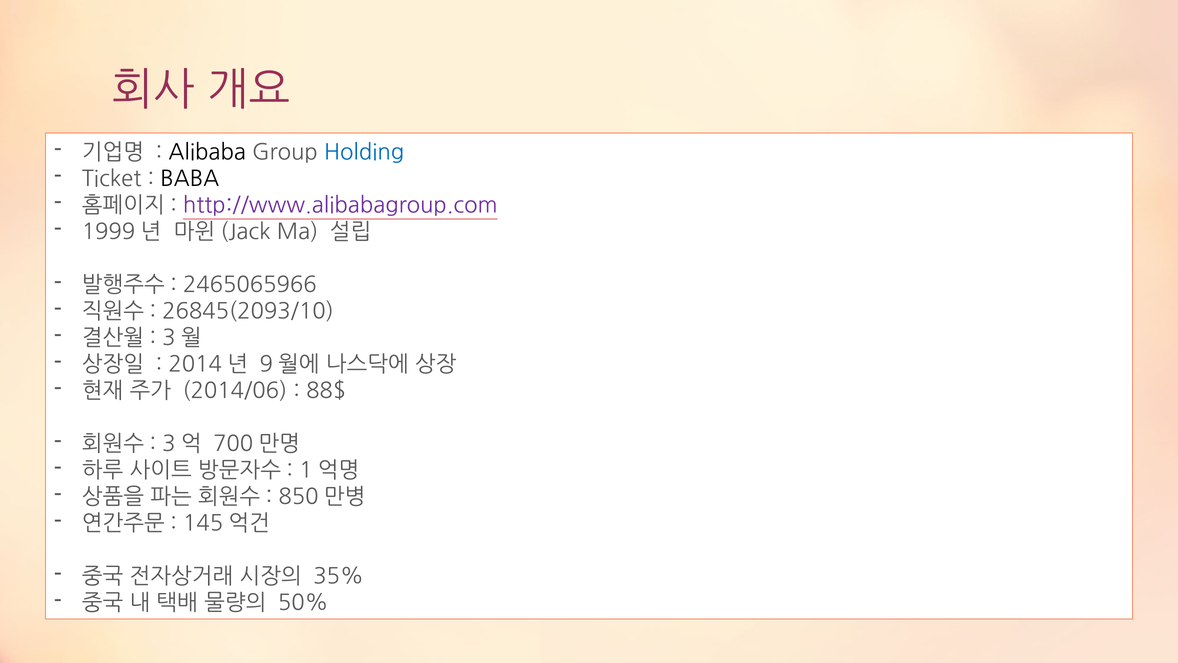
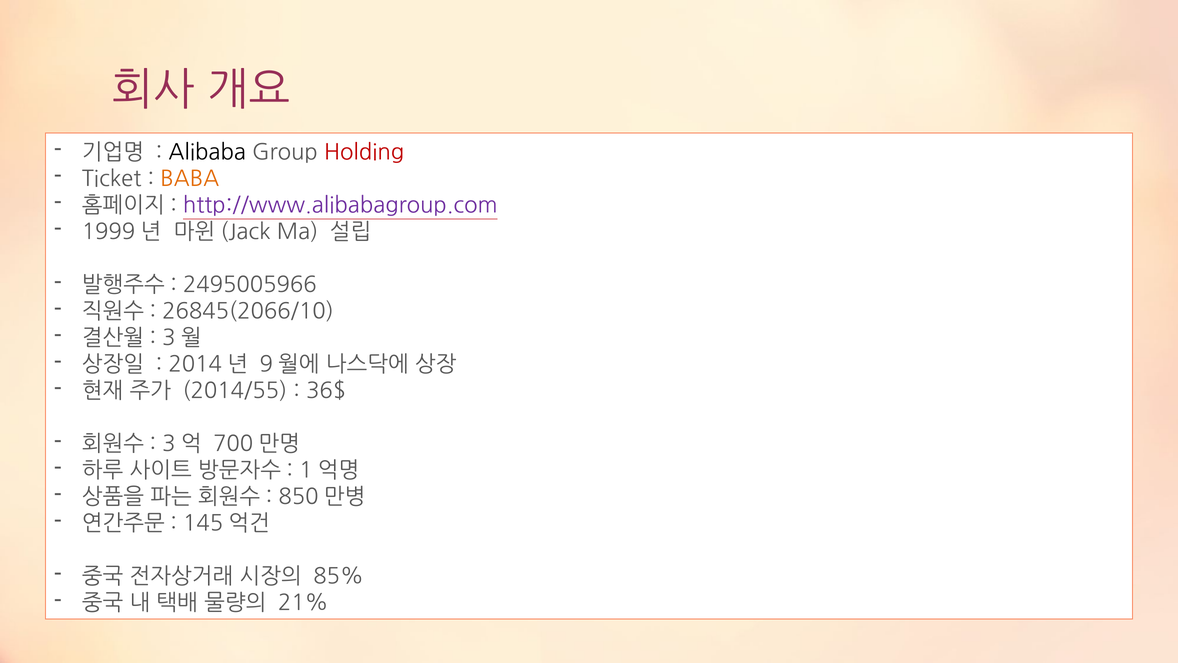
Holding colour: blue -> red
BABA colour: black -> orange
2465065966: 2465065966 -> 2495005966
26845(2093/10: 26845(2093/10 -> 26845(2066/10
2014/06: 2014/06 -> 2014/55
88$: 88$ -> 36$
35%: 35% -> 85%
50%: 50% -> 21%
